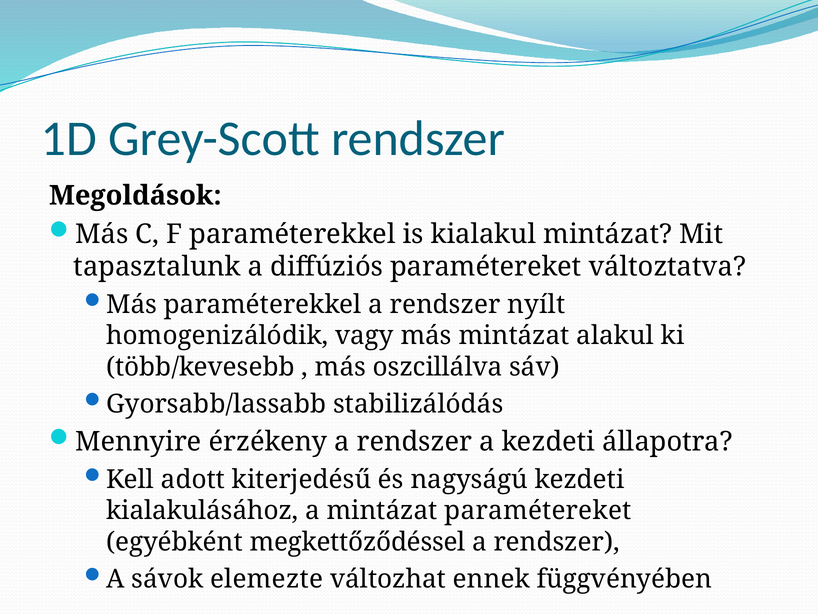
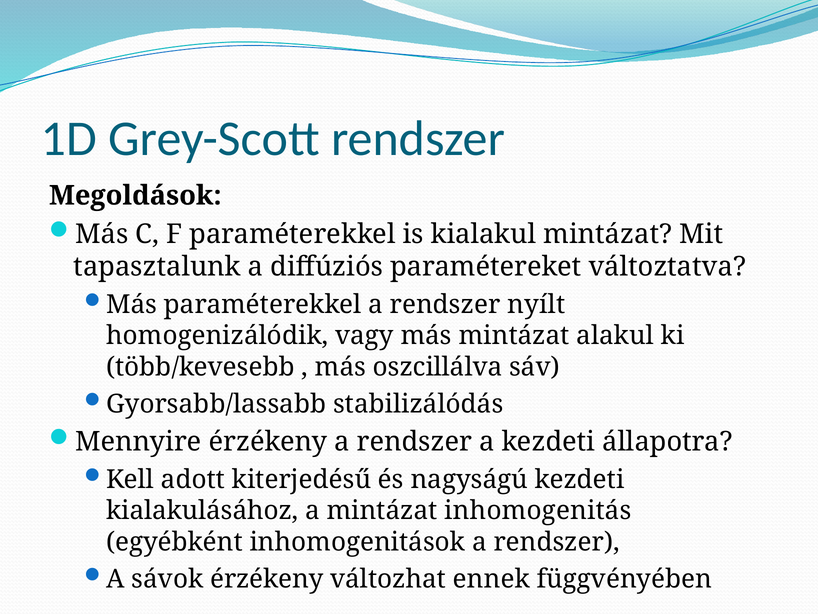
mintázat paramétereket: paramétereket -> inhomogenitás
megkettőződéssel: megkettőződéssel -> inhomogenitások
sávok elemezte: elemezte -> érzékeny
